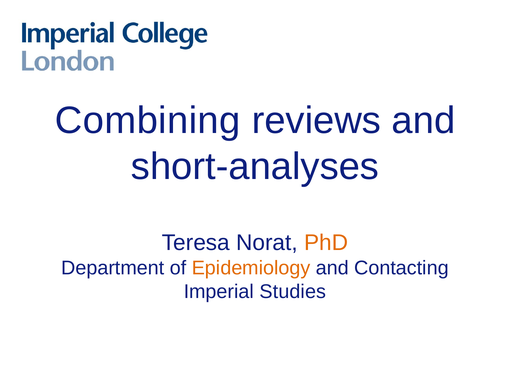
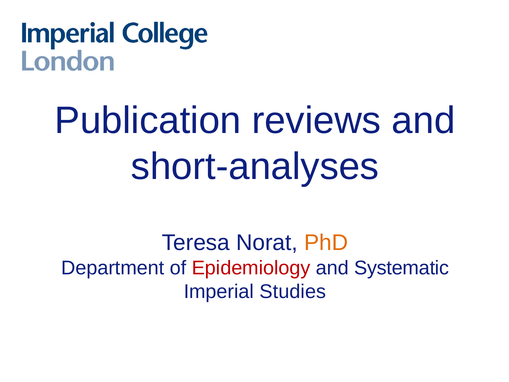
Combining: Combining -> Publication
Epidemiology colour: orange -> red
Contacting: Contacting -> Systematic
